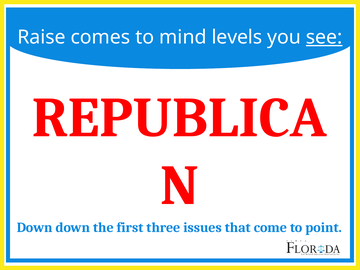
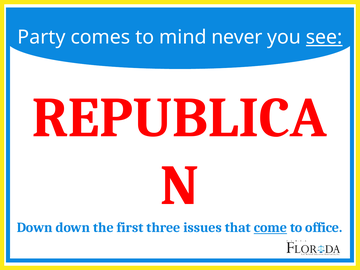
Raise: Raise -> Party
levels: levels -> never
come underline: none -> present
point: point -> office
